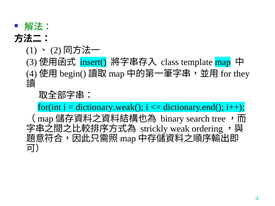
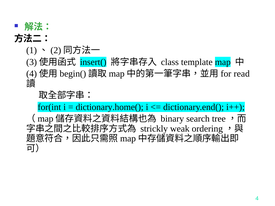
they: they -> read
dictionary.weak(: dictionary.weak( -> dictionary.home(
